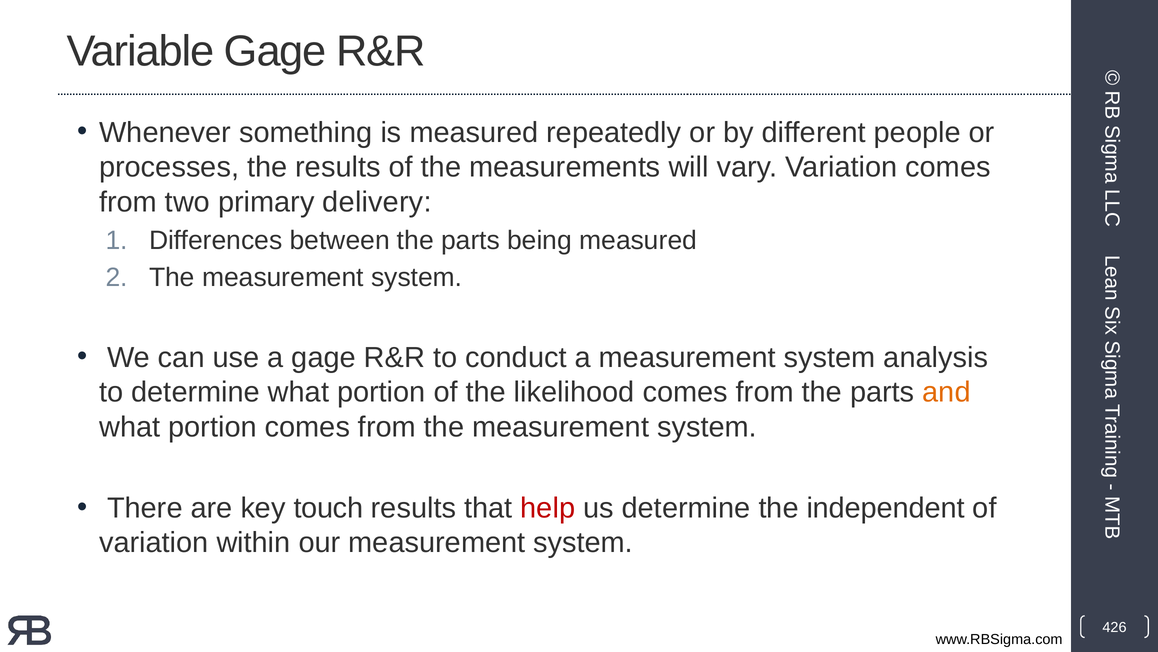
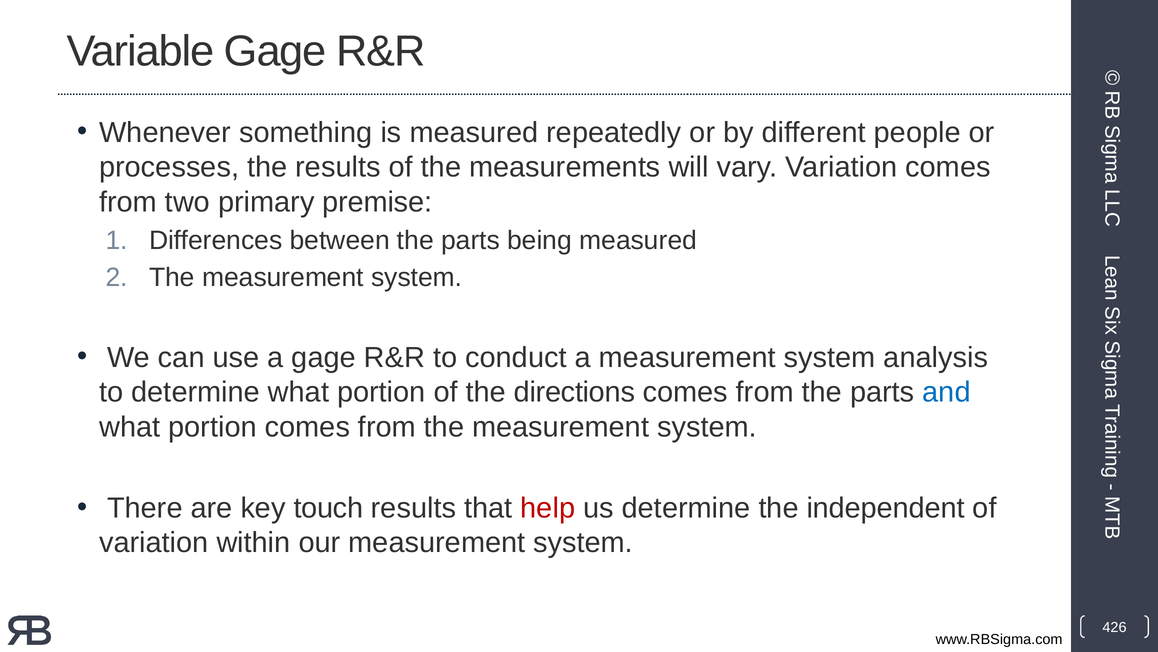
delivery: delivery -> premise
likelihood: likelihood -> directions
and colour: orange -> blue
